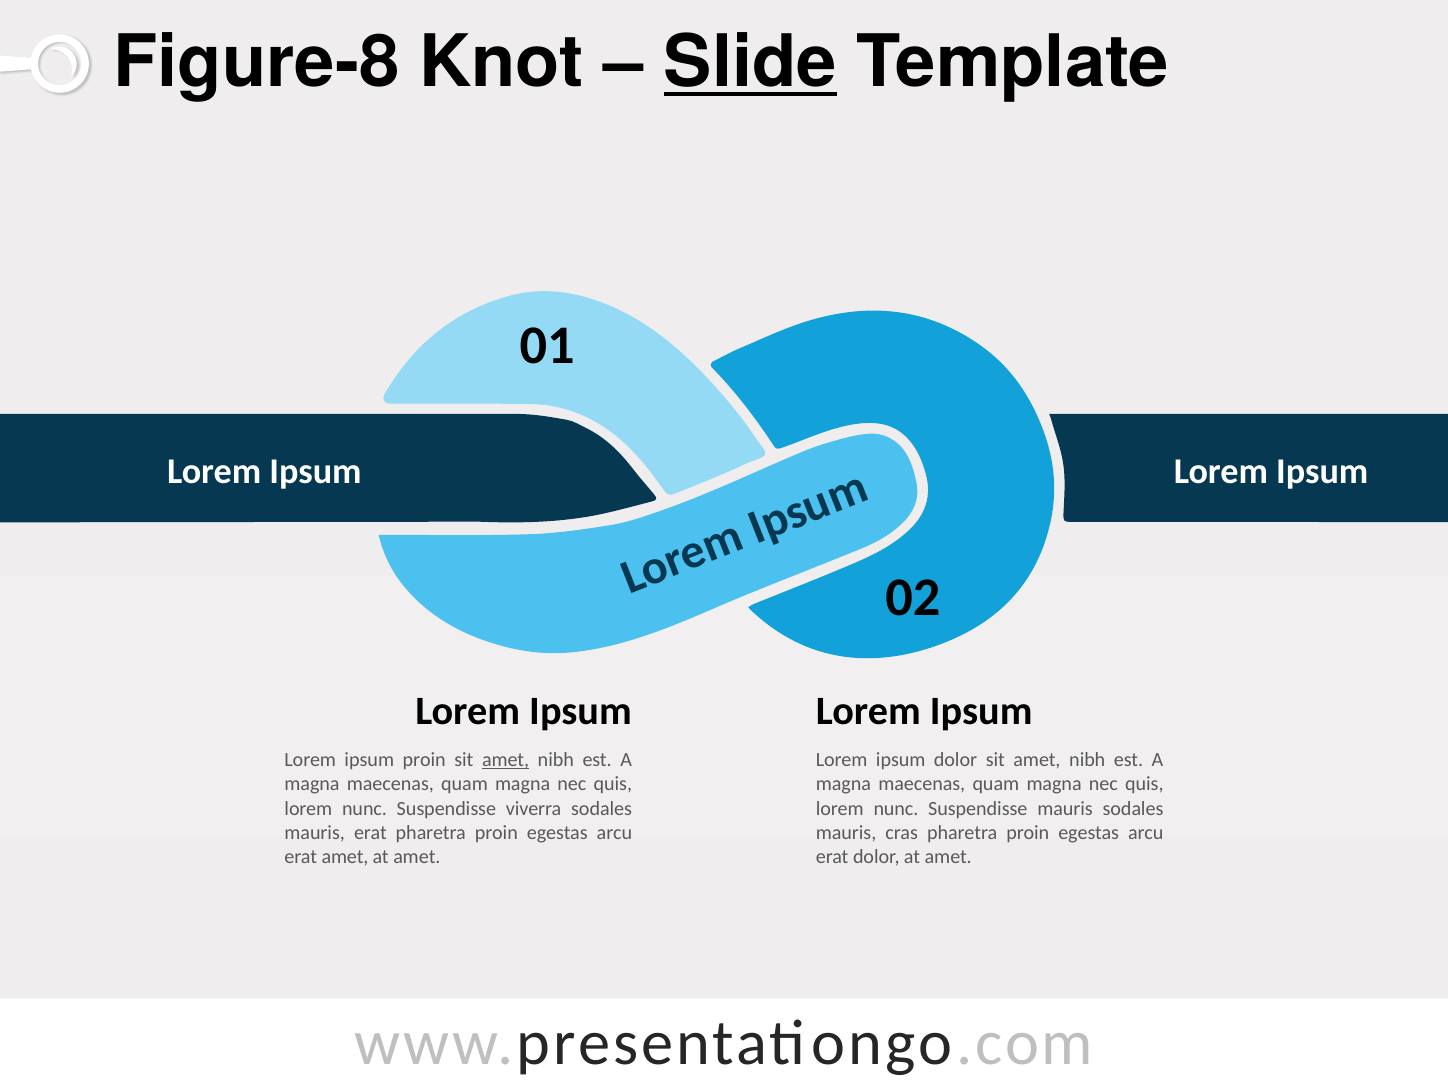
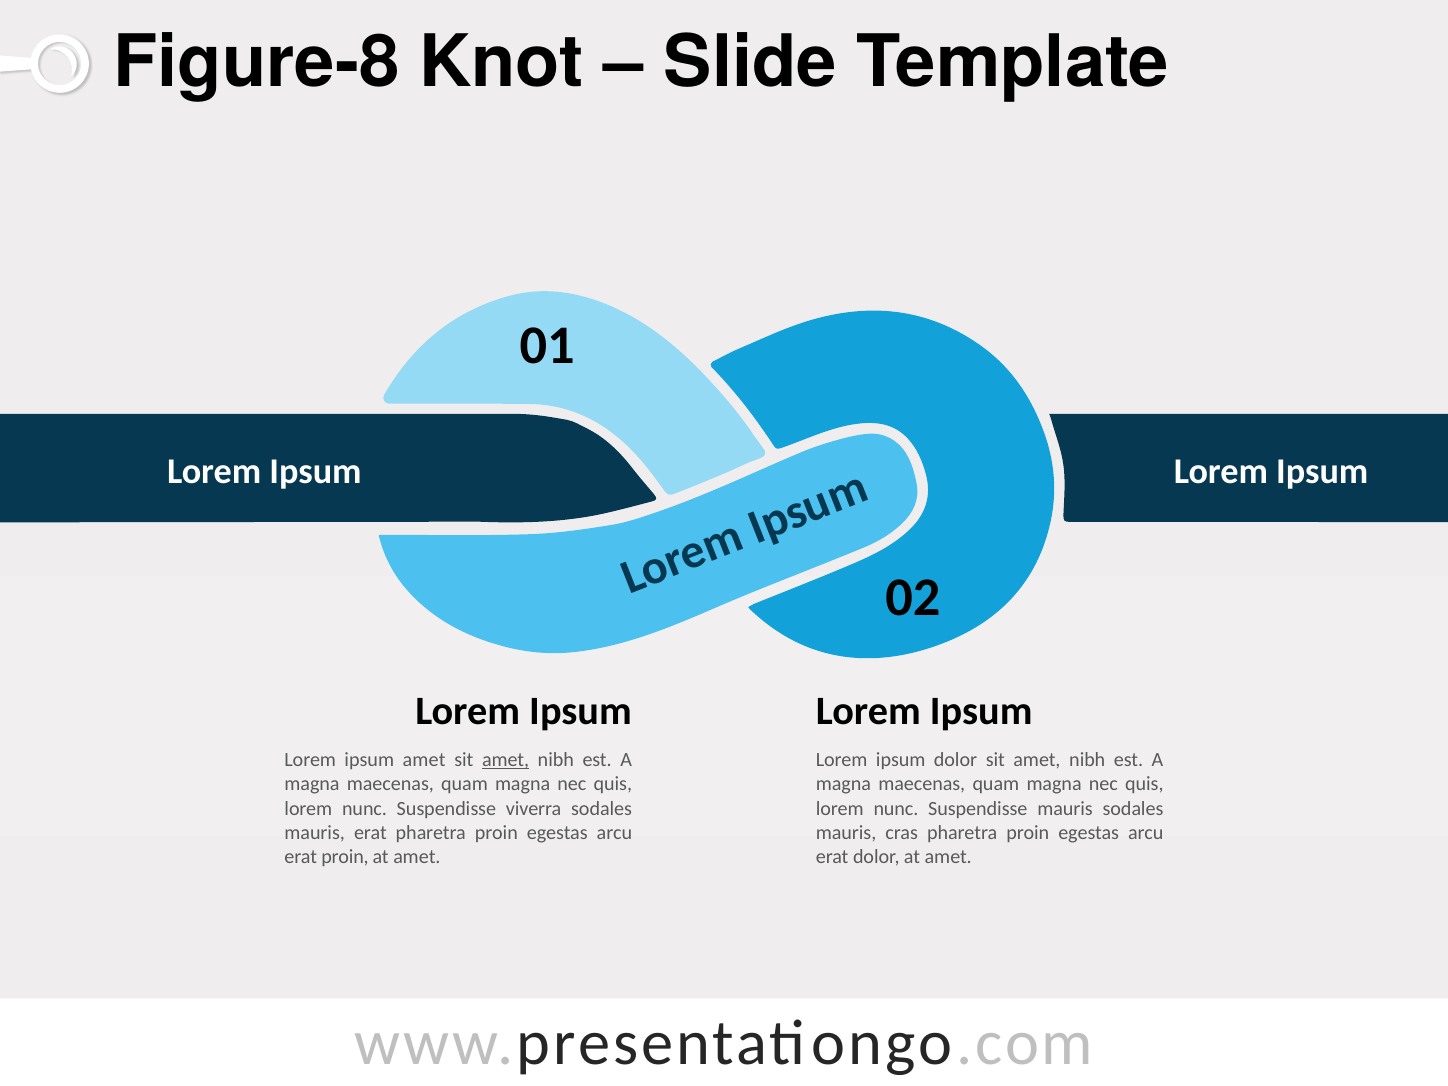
Slide underline: present -> none
ipsum proin: proin -> amet
erat amet: amet -> proin
